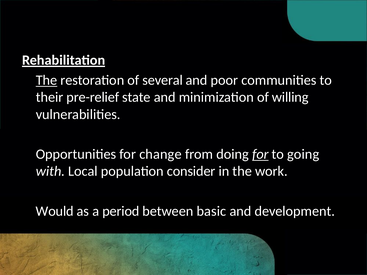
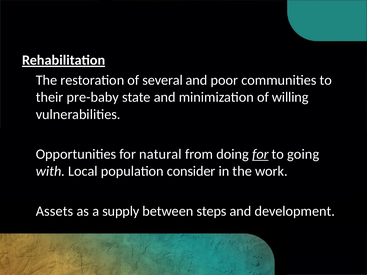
The at (47, 80) underline: present -> none
pre-relief: pre-relief -> pre-baby
change: change -> natural
Would: Would -> Assets
period: period -> supply
basic: basic -> steps
